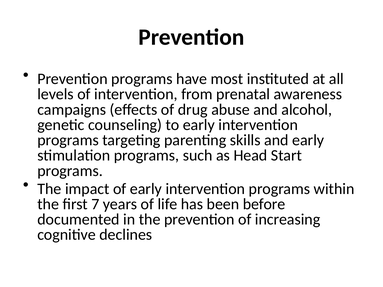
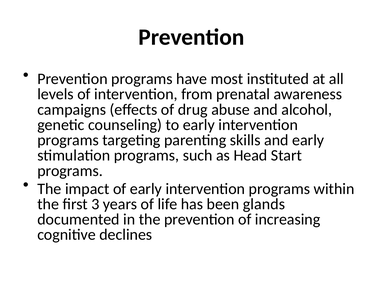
7: 7 -> 3
before: before -> glands
